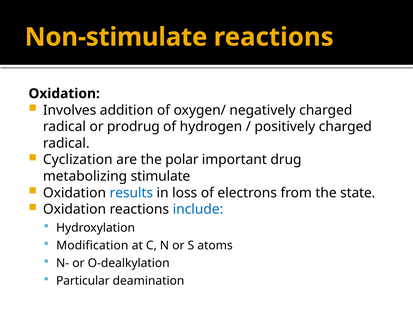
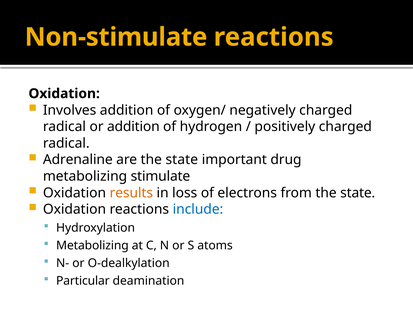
or prodrug: prodrug -> addition
Cyclization: Cyclization -> Adrenaline
are the polar: polar -> state
results colour: blue -> orange
Modification at (92, 245): Modification -> Metabolizing
